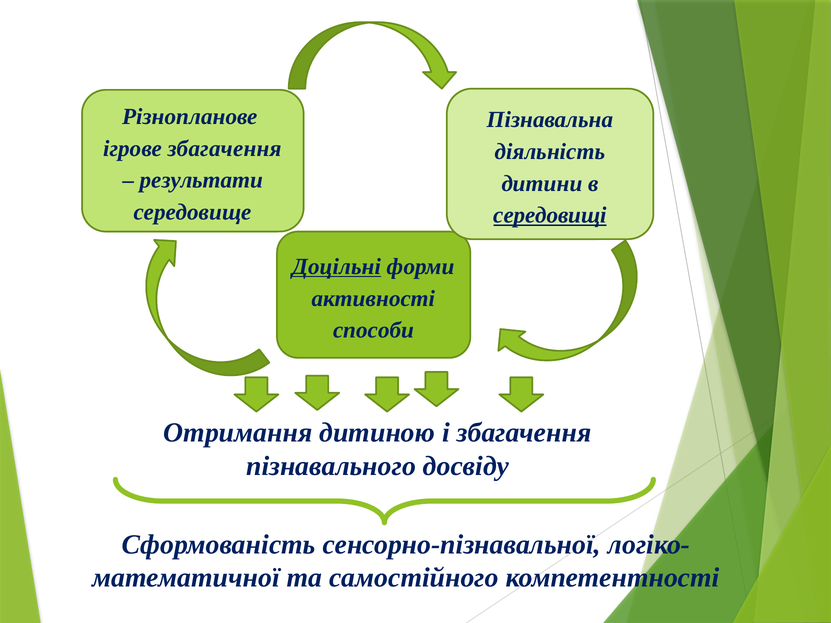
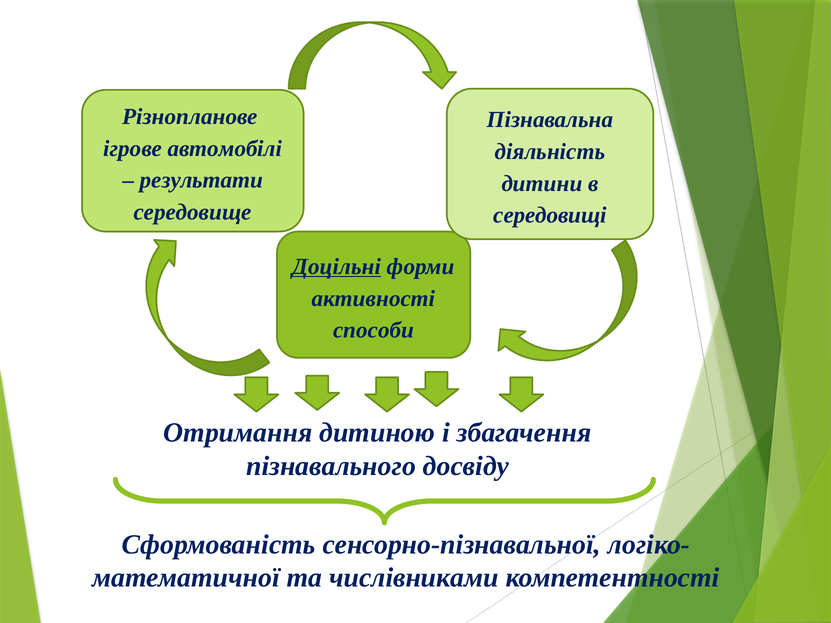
ігрове збагачення: збагачення -> автомобілі
середовищі underline: present -> none
самостійного: самостійного -> числівниками
